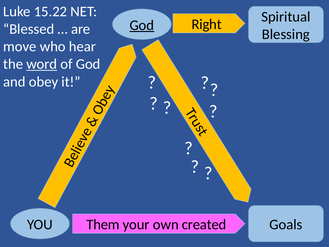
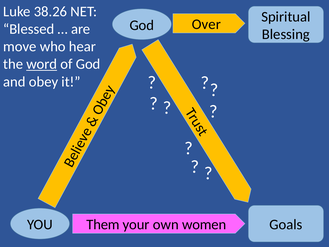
15.22: 15.22 -> 38.26
Right: Right -> Over
God at (142, 25) underline: present -> none
created: created -> women
